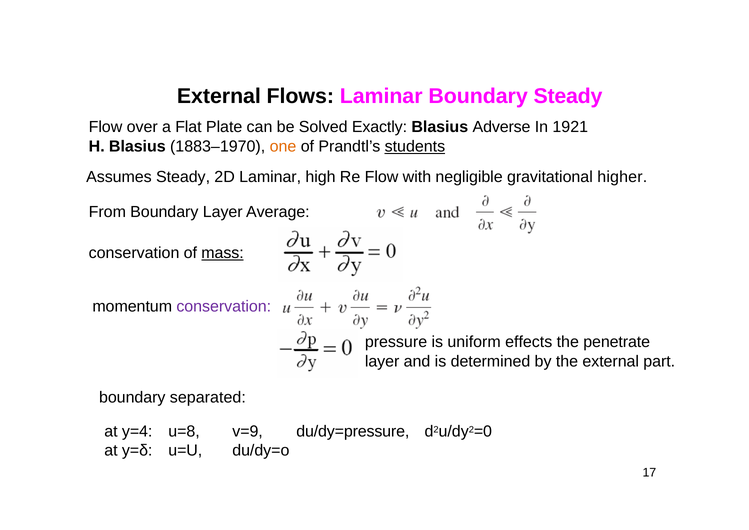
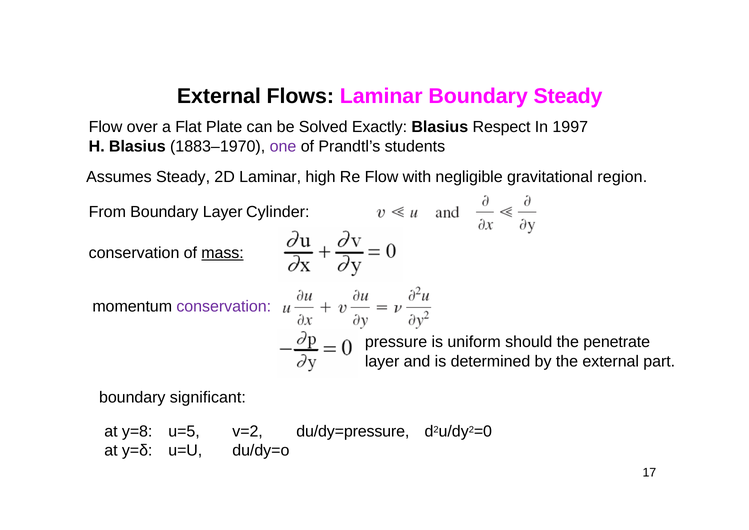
Adverse: Adverse -> Respect
1921: 1921 -> 1997
one colour: orange -> purple
students underline: present -> none
higher: higher -> region
Average: Average -> Cylinder
effects: effects -> should
separated: separated -> significant
y=4: y=4 -> y=8
u=8: u=8 -> u=5
v=9: v=9 -> v=2
